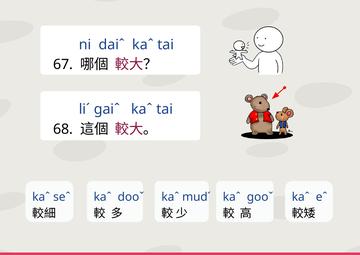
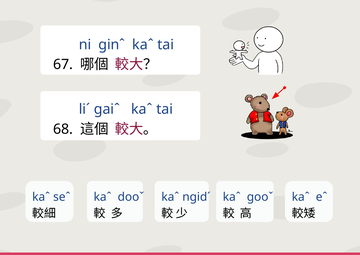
daiˆ: daiˆ -> ginˆ
mudˊ: mudˊ -> ngidˊ
